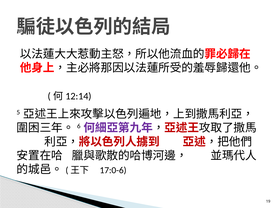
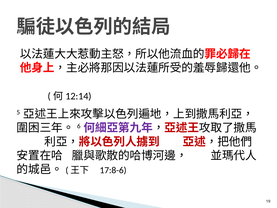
17:0-6: 17:0-6 -> 17:8-6
